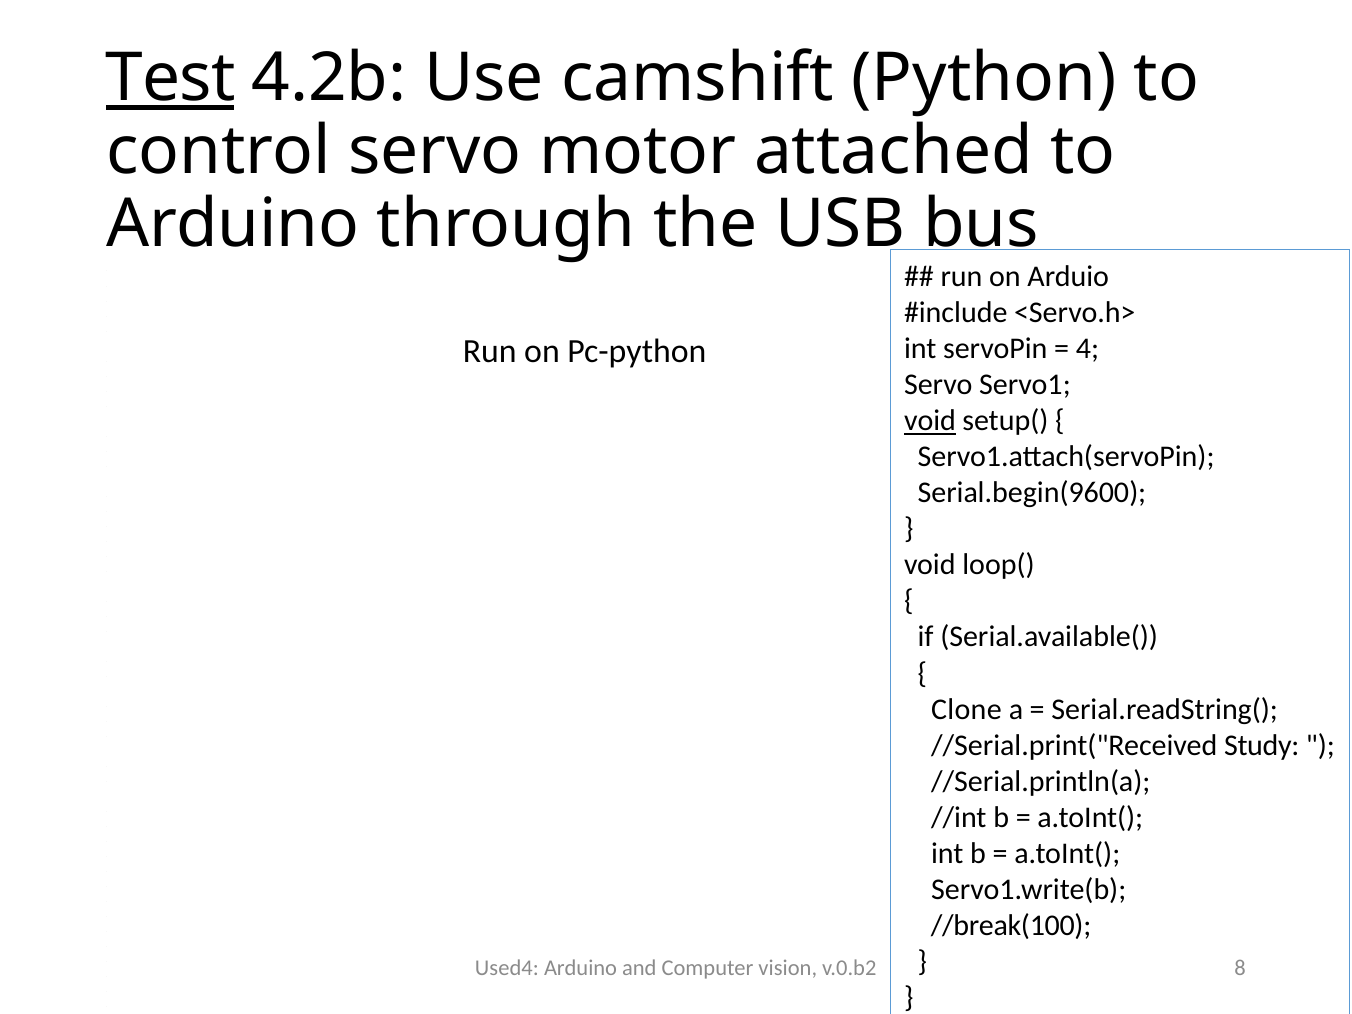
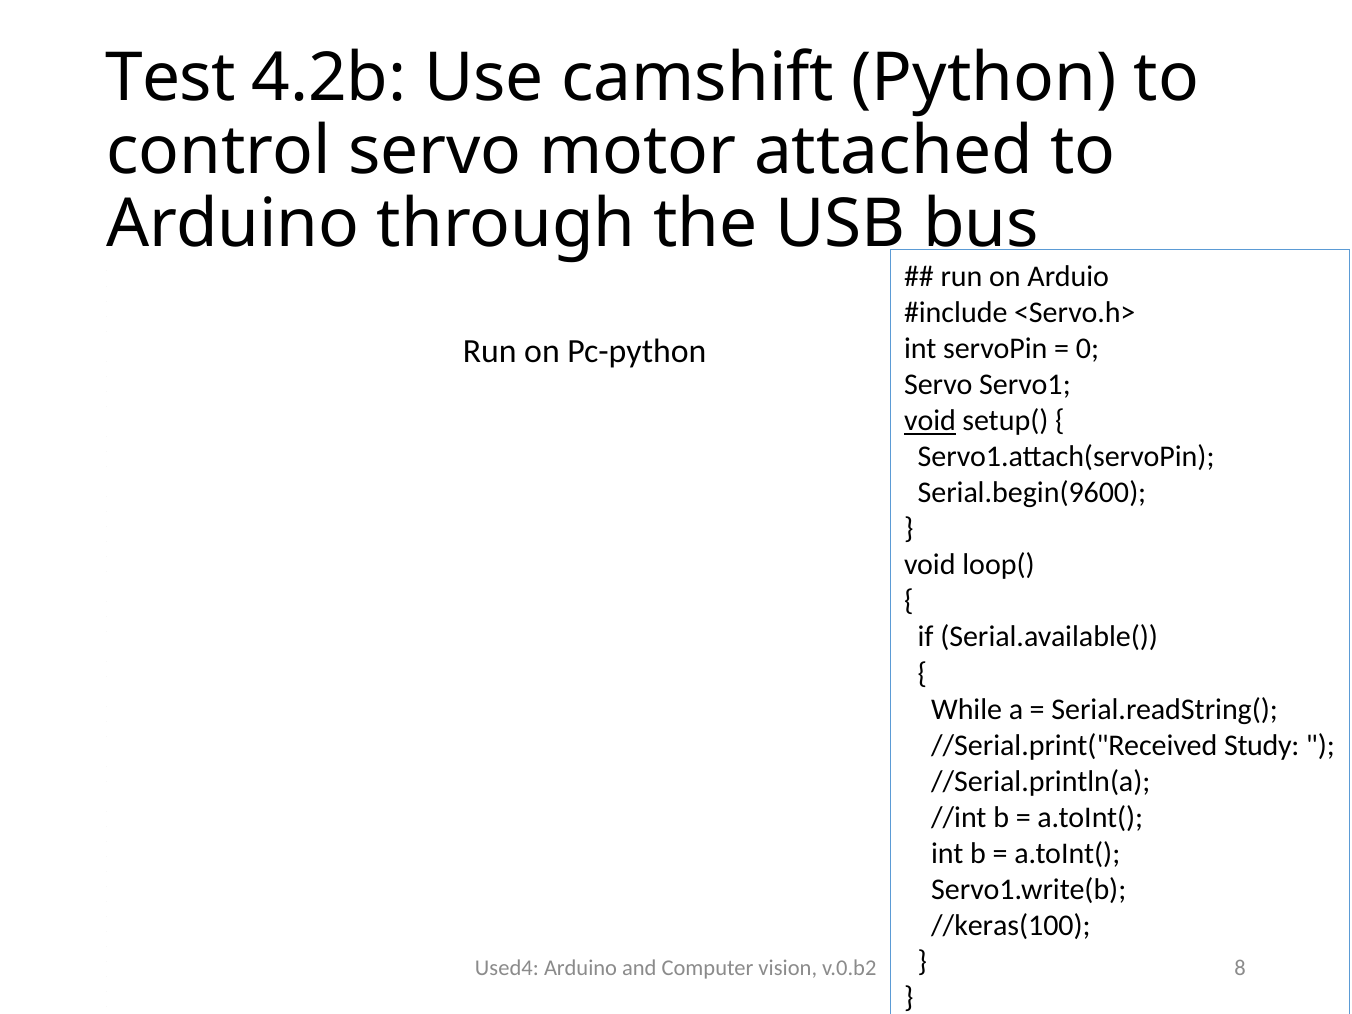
Test underline: present -> none
4: 4 -> 0
Clone: Clone -> While
//break(100: //break(100 -> //keras(100
